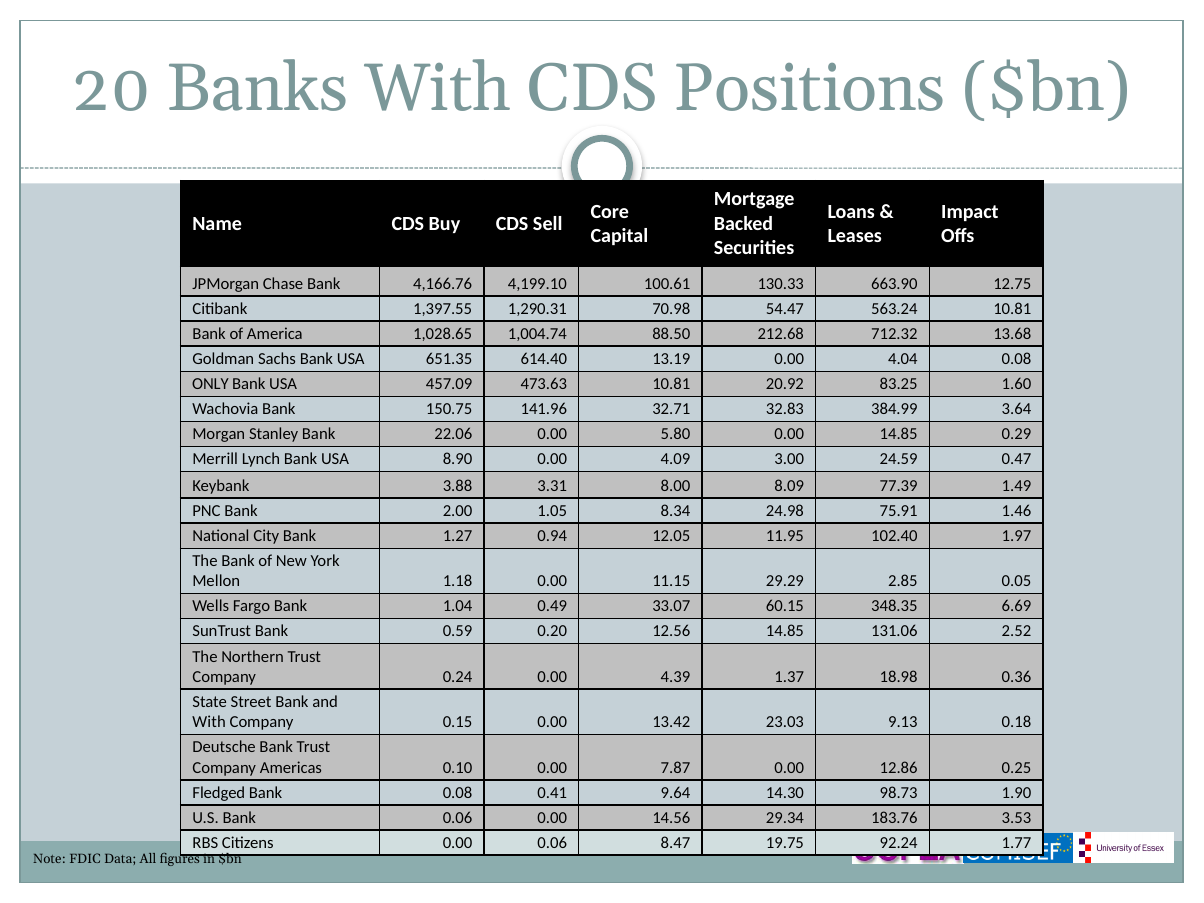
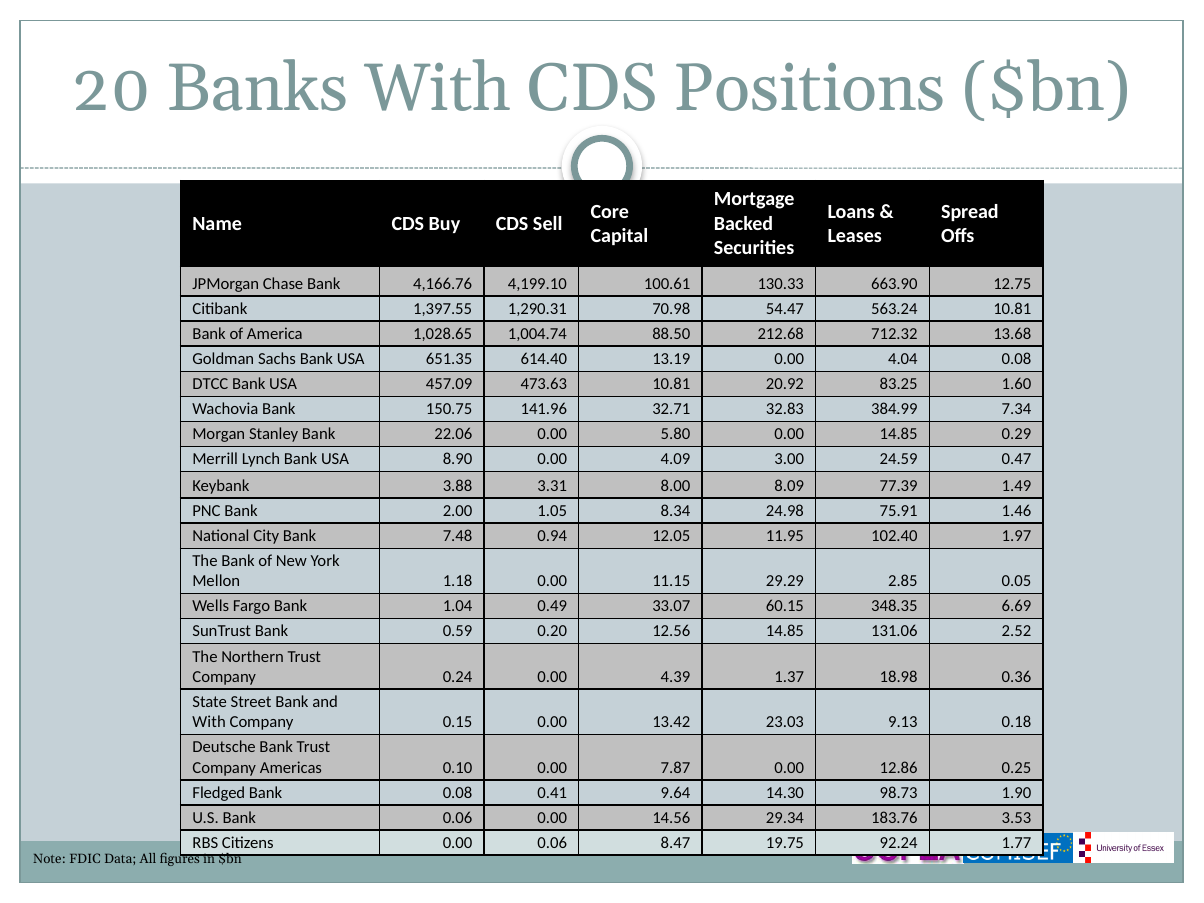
Impact: Impact -> Spread
ONLY: ONLY -> DTCC
3.64: 3.64 -> 7.34
1.27: 1.27 -> 7.48
